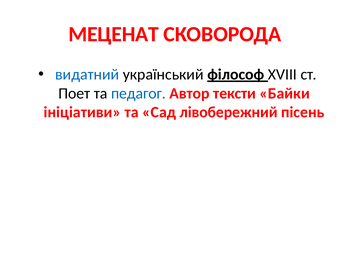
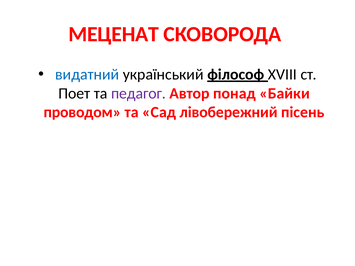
педагог colour: blue -> purple
тексти: тексти -> понад
ініціативи: ініціативи -> проводом
